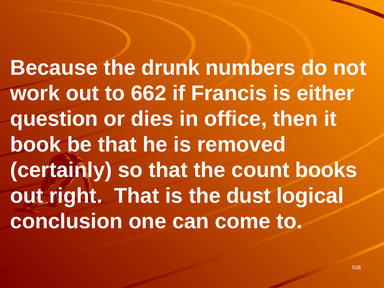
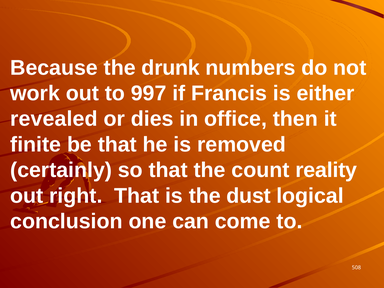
662: 662 -> 997
question: question -> revealed
book: book -> finite
books: books -> reality
